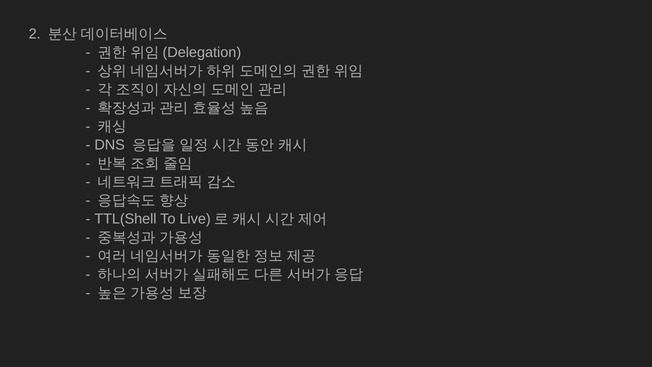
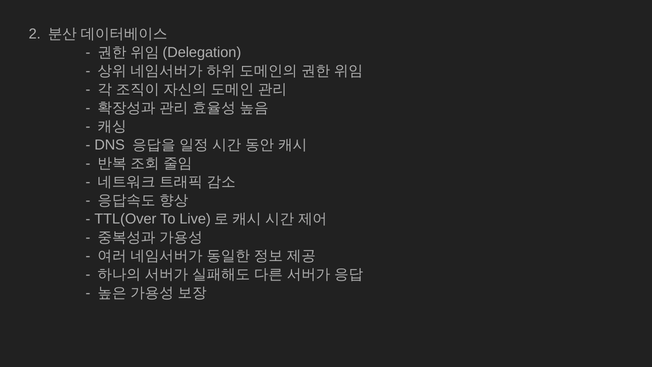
TTL(Shell: TTL(Shell -> TTL(Over
